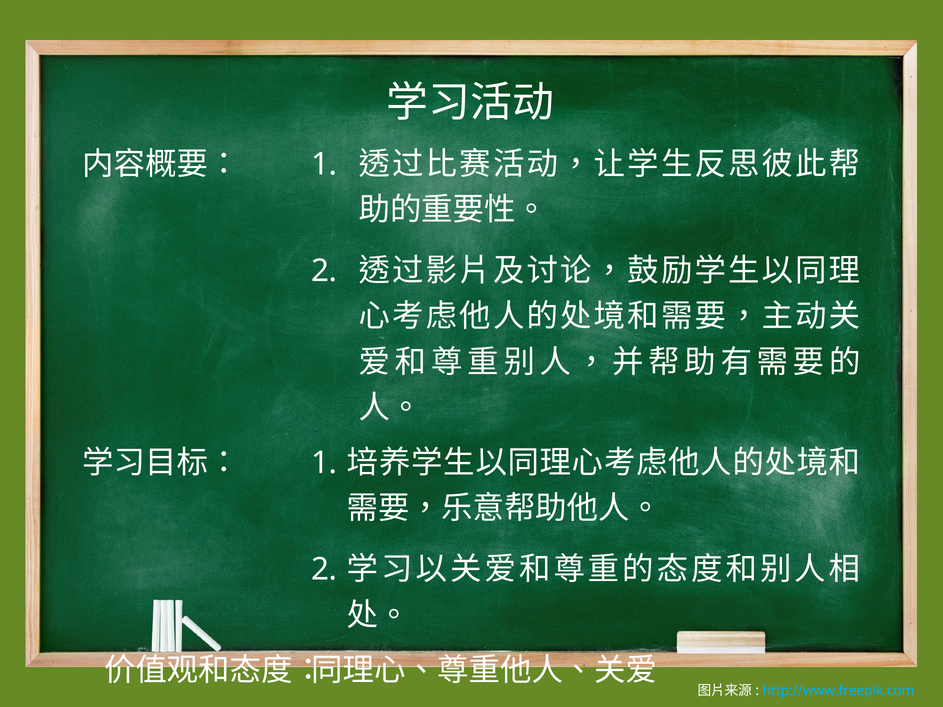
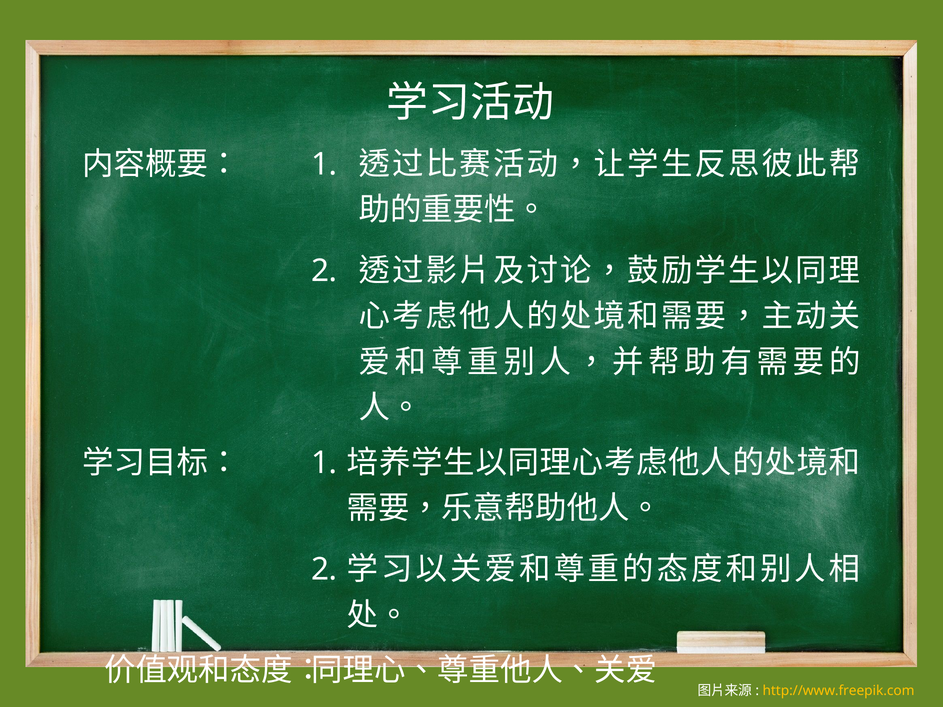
http://www.freepik.com colour: light blue -> yellow
